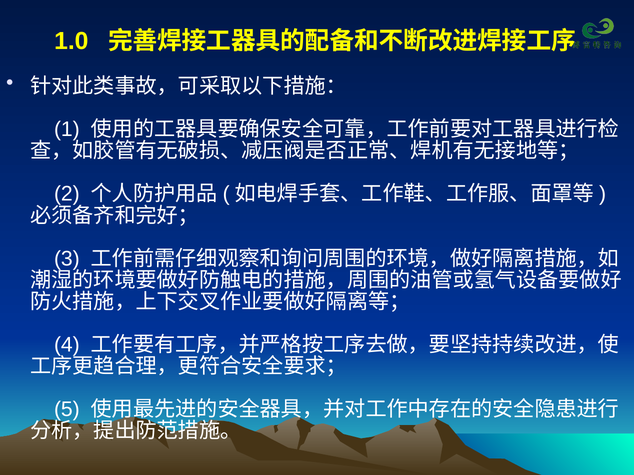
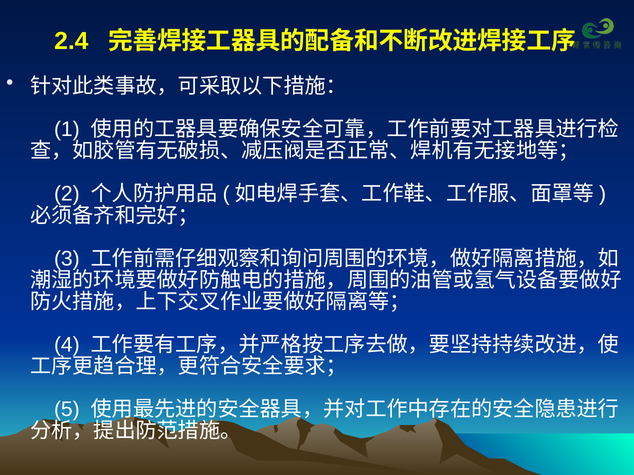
1.0: 1.0 -> 2.4
